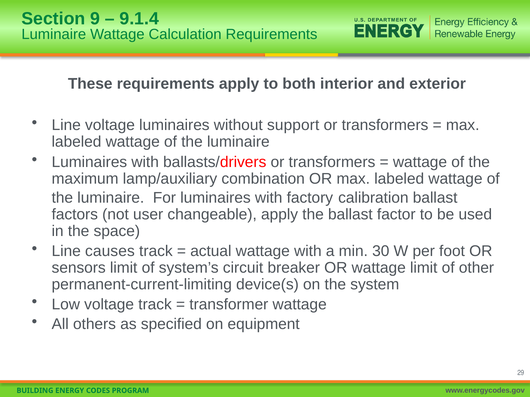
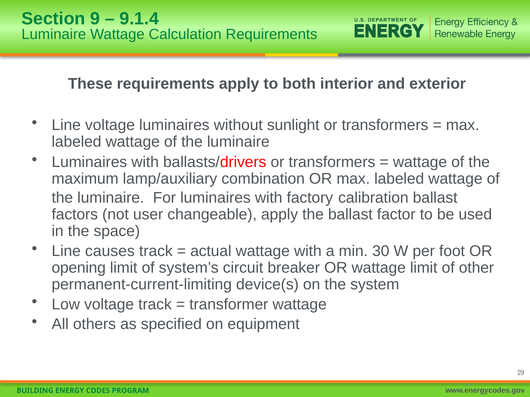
support: support -> sunlight
sensors: sensors -> opening
